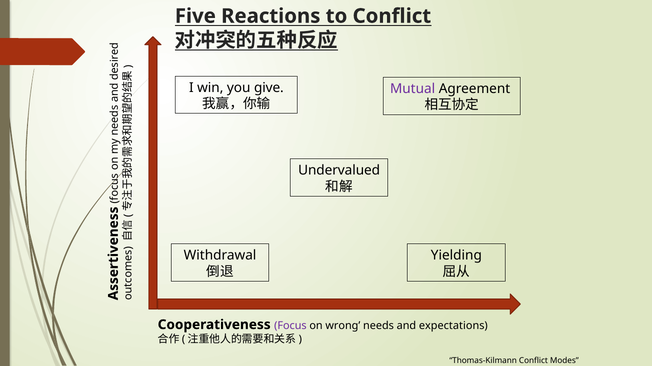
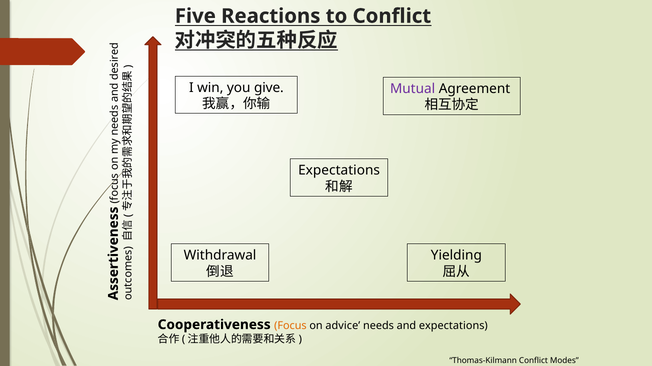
Undervalued at (339, 171): Undervalued -> Expectations
Focus colour: purple -> orange
wrong: wrong -> advice
